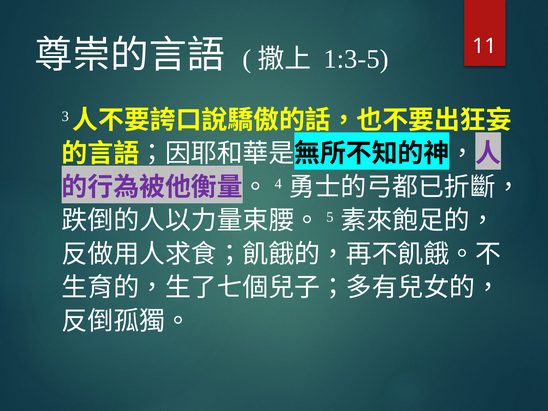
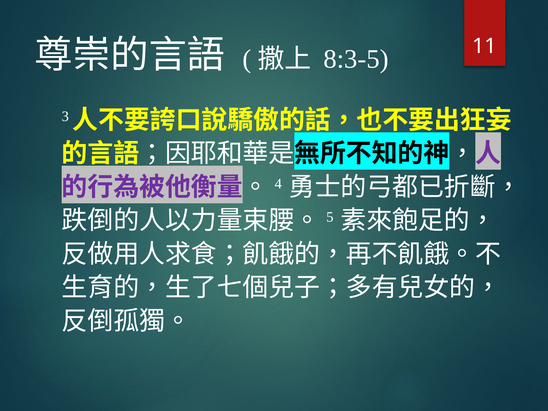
1:3-5: 1:3-5 -> 8:3-5
